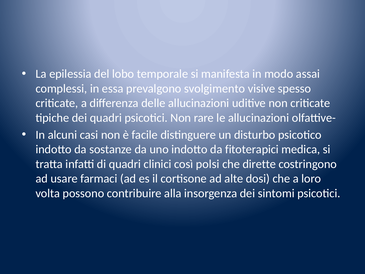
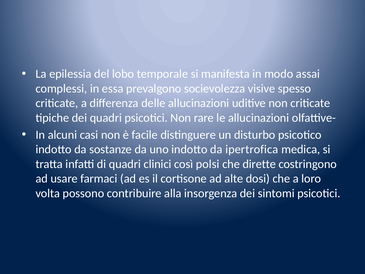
svolgimento: svolgimento -> socievolezza
fitoterapici: fitoterapici -> ipertrofica
